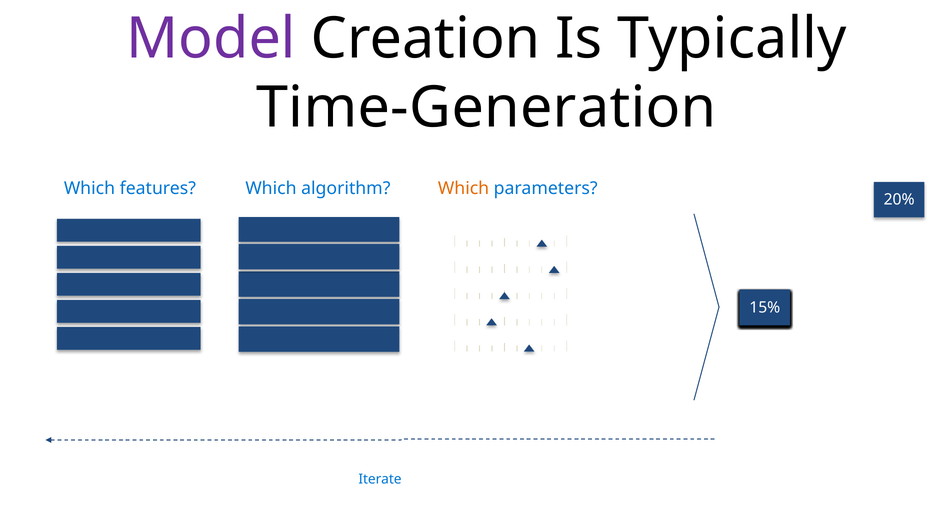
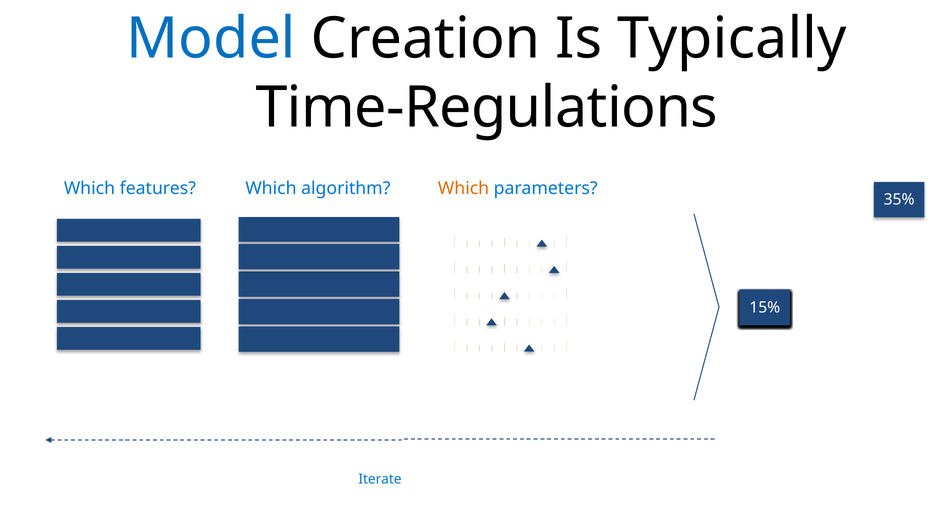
Model colour: purple -> blue
Time-Generation: Time-Generation -> Time-Regulations
20% at (899, 199): 20% -> 35%
